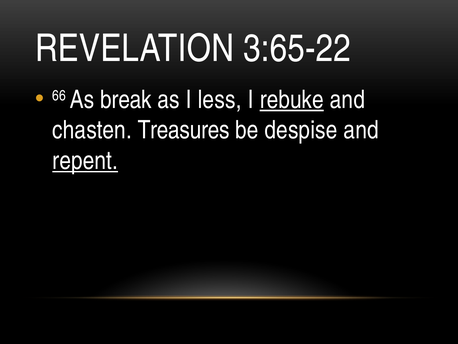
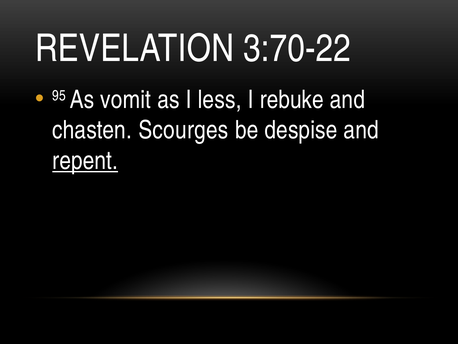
3:65-22: 3:65-22 -> 3:70-22
66: 66 -> 95
break: break -> vomit
rebuke underline: present -> none
Treasures: Treasures -> Scourges
